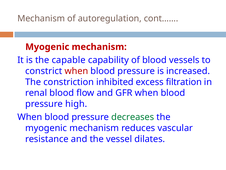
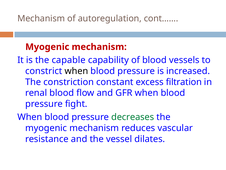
when at (76, 71) colour: red -> black
inhibited: inhibited -> constant
high: high -> fight
